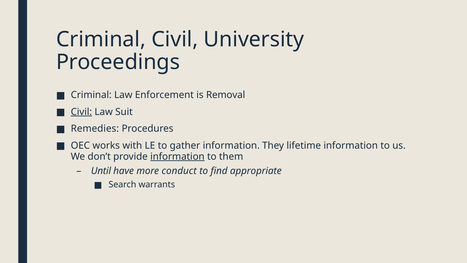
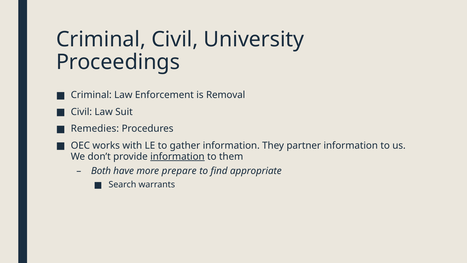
Civil at (81, 112) underline: present -> none
lifetime: lifetime -> partner
Until: Until -> Both
conduct: conduct -> prepare
